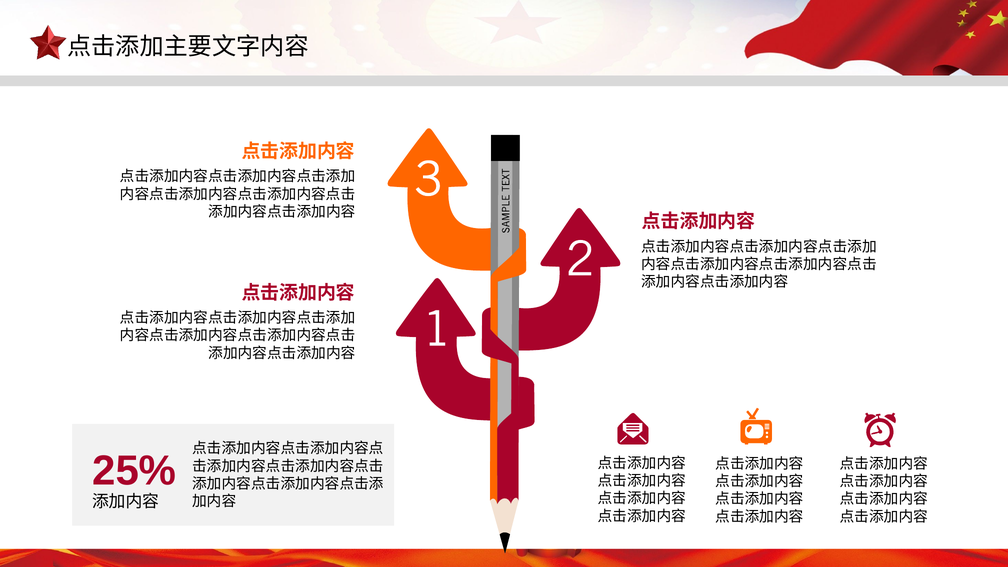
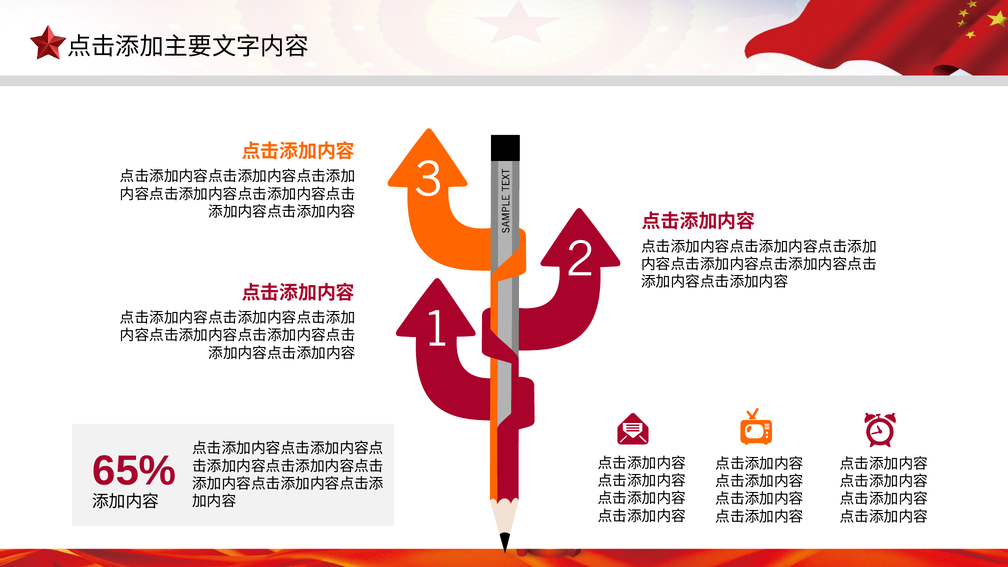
25%: 25% -> 65%
